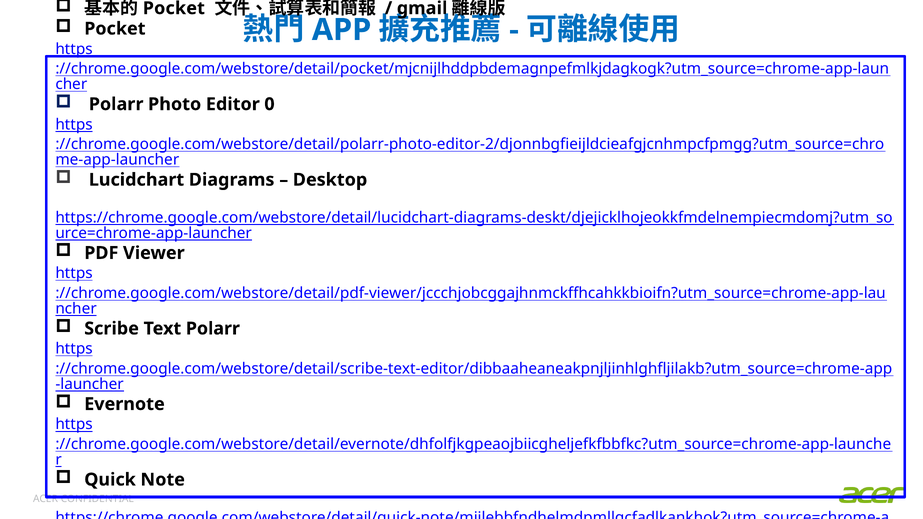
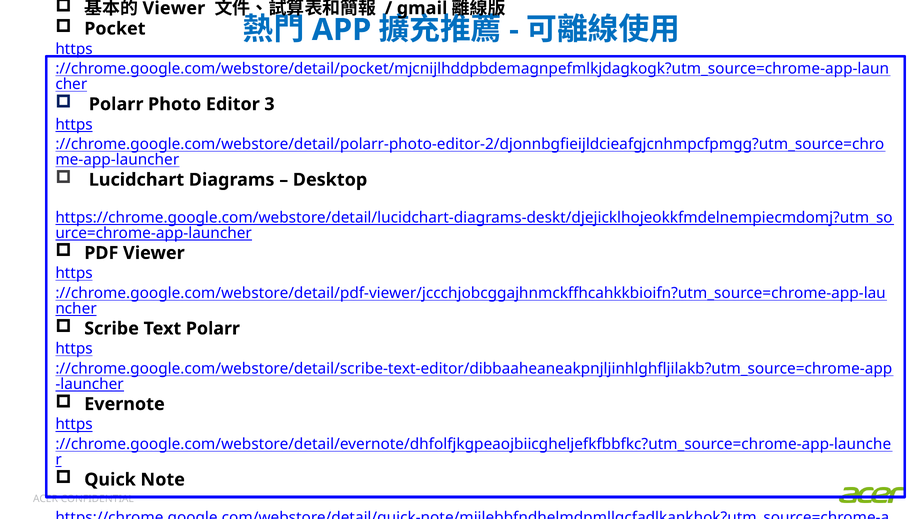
Pocket at (174, 8): Pocket -> Viewer
0: 0 -> 3
